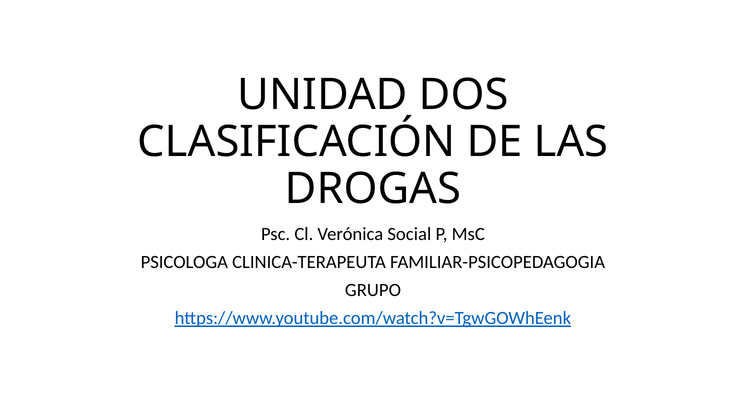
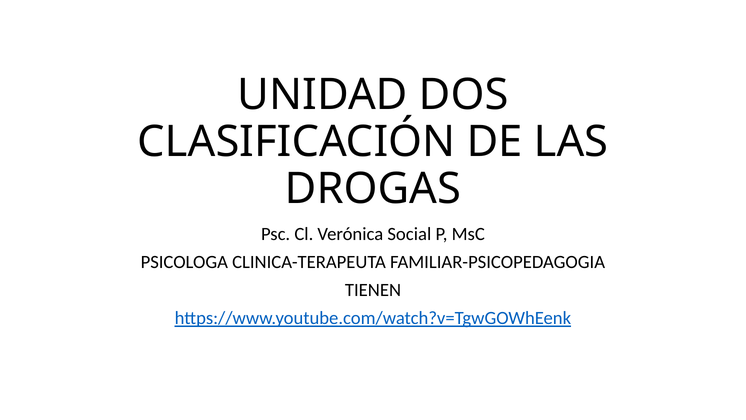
GRUPO: GRUPO -> TIENEN
